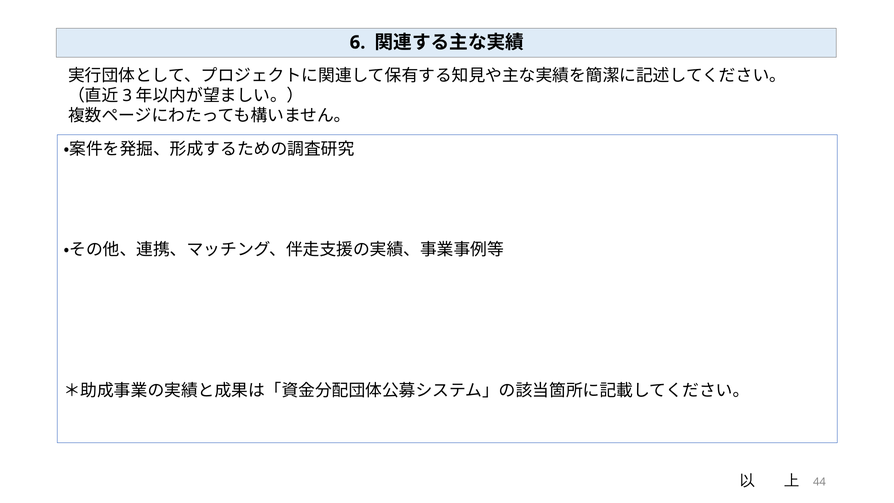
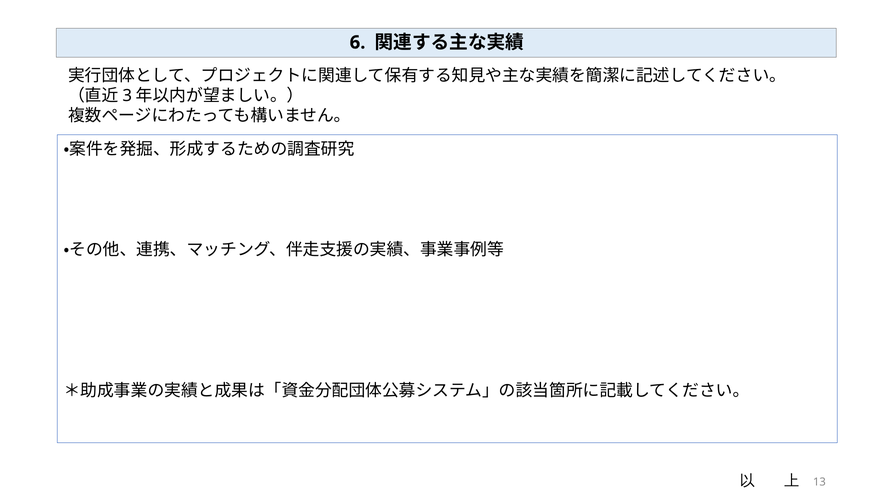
44: 44 -> 13
